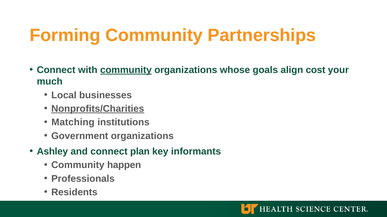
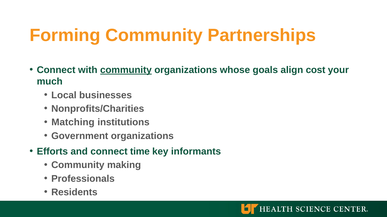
Nonprofits/Charities underline: present -> none
Ashley: Ashley -> Efforts
plan: plan -> time
happen: happen -> making
